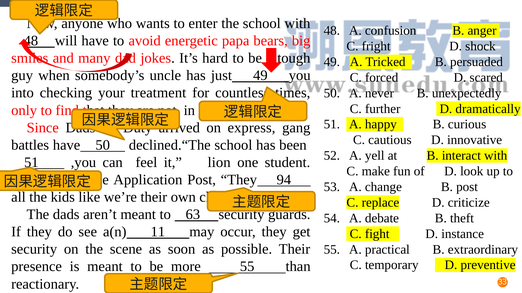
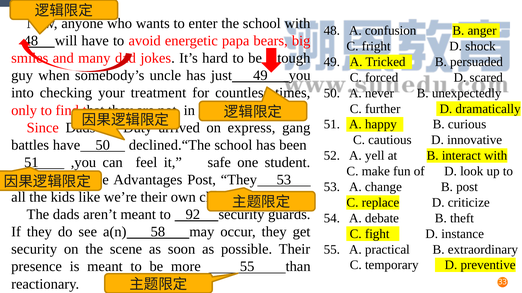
lion: lion -> safe
Application: Application -> Advantages
They 94: 94 -> 53
63: 63 -> 92
11: 11 -> 58
